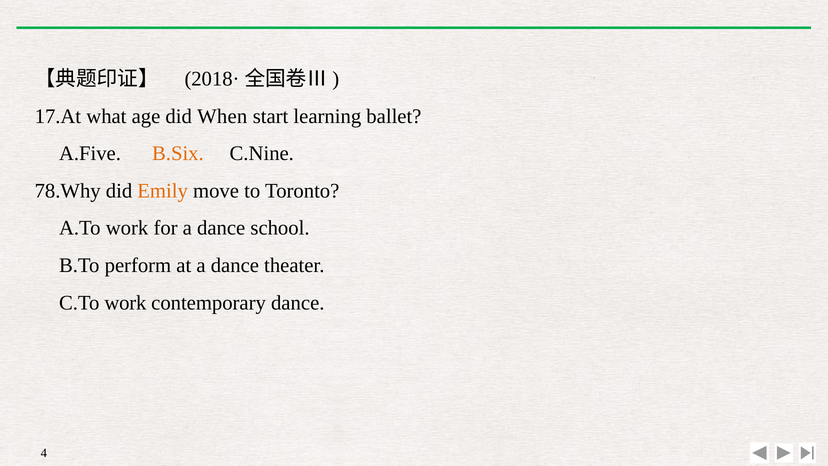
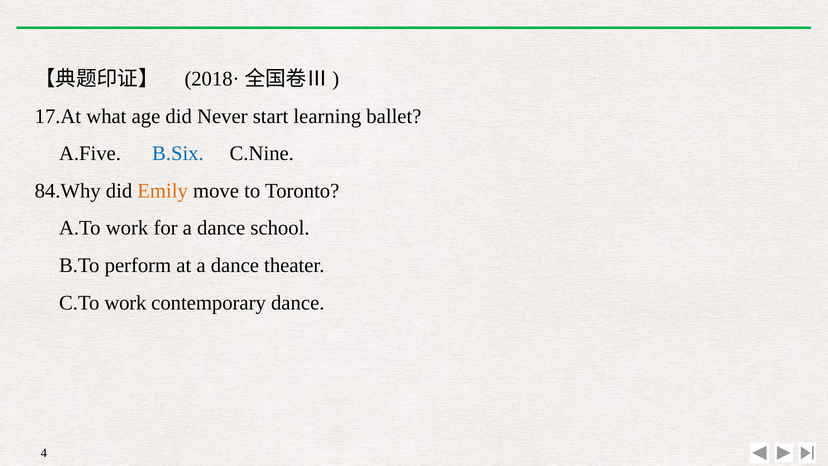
When: When -> Never
B.Six colour: orange -> blue
78.Why: 78.Why -> 84.Why
